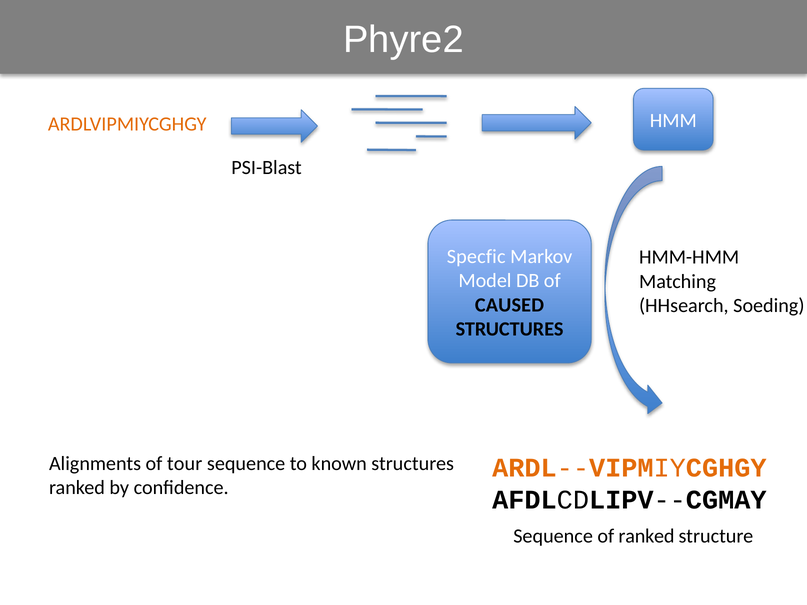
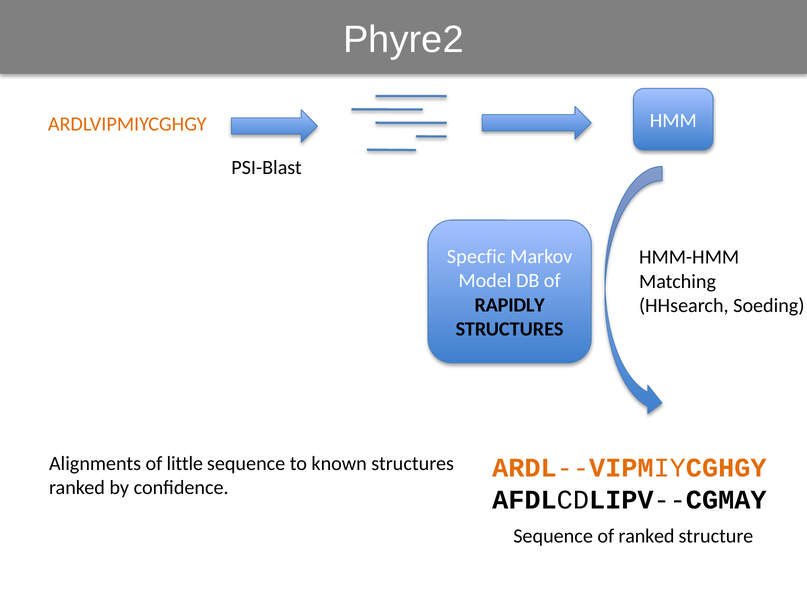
CAUSED: CAUSED -> RAPIDLY
tour: tour -> little
